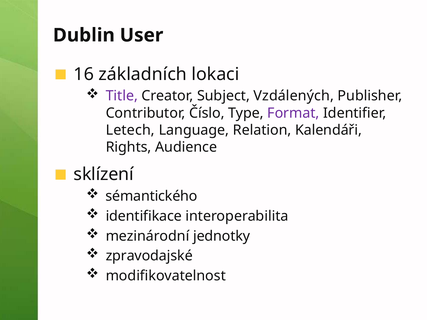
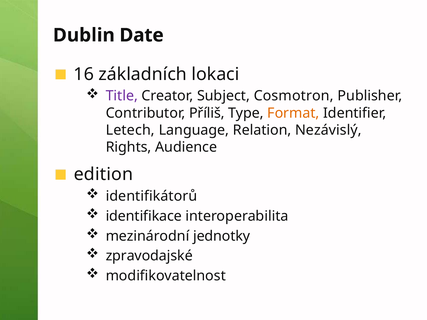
User: User -> Date
Vzdálených: Vzdálených -> Cosmotron
Číslo: Číslo -> Příliš
Format colour: purple -> orange
Kalendáři: Kalendáři -> Nezávislý
sklízení: sklízení -> edition
sémantického: sémantického -> identifikátorů
